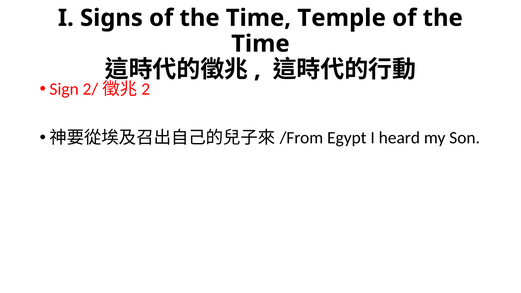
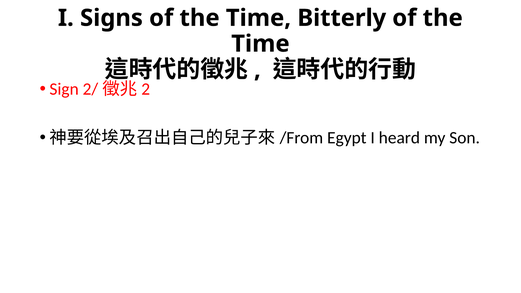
Temple: Temple -> Bitterly
